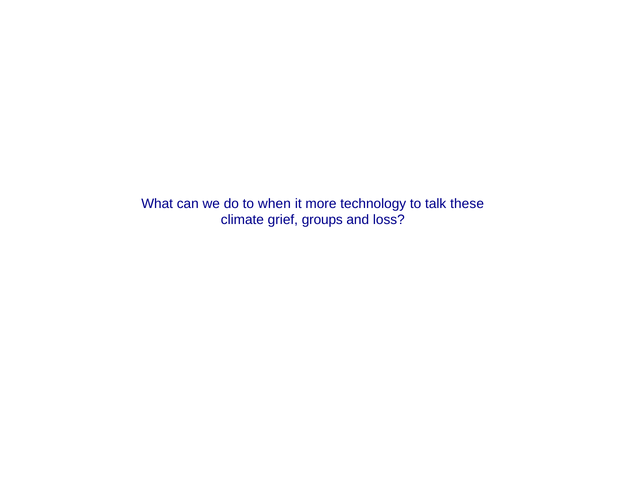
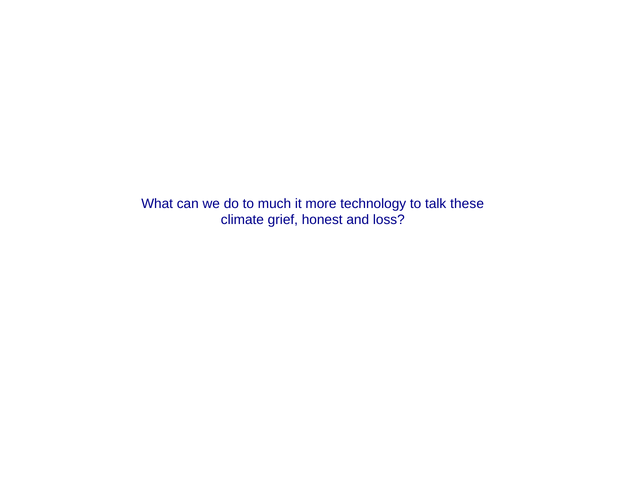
when: when -> much
groups: groups -> honest
